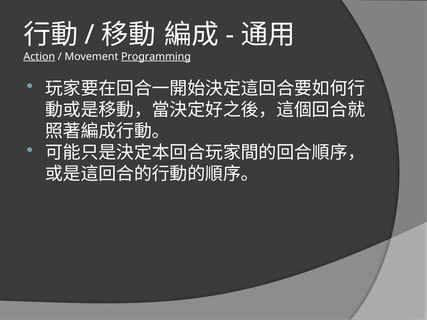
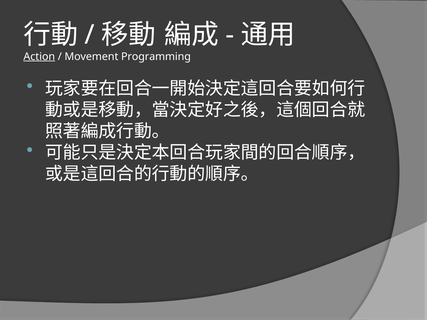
Programming underline: present -> none
